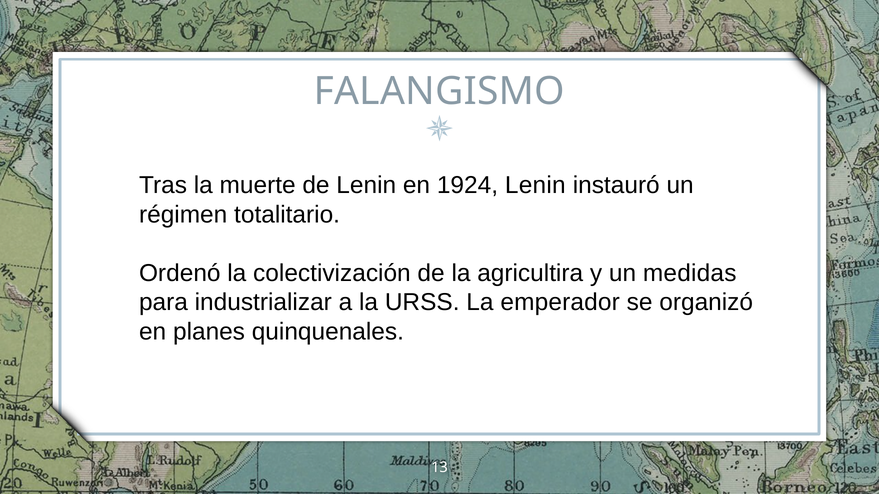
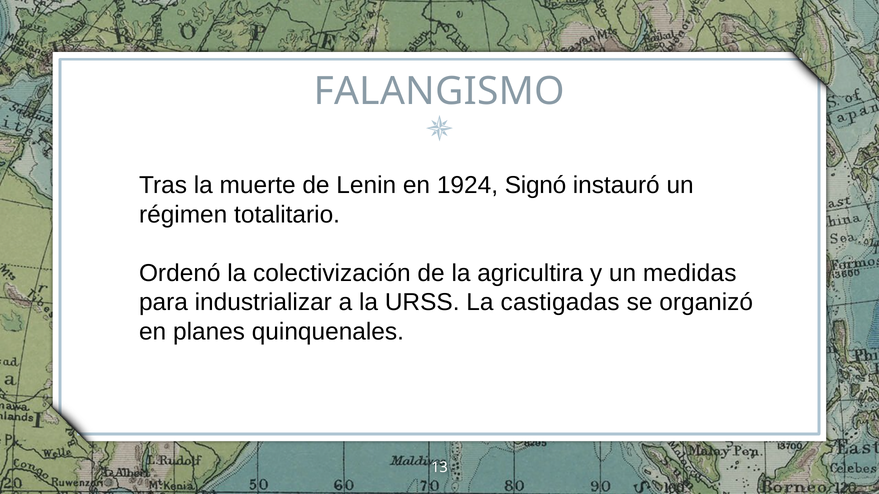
1924 Lenin: Lenin -> Signó
emperador: emperador -> castigadas
